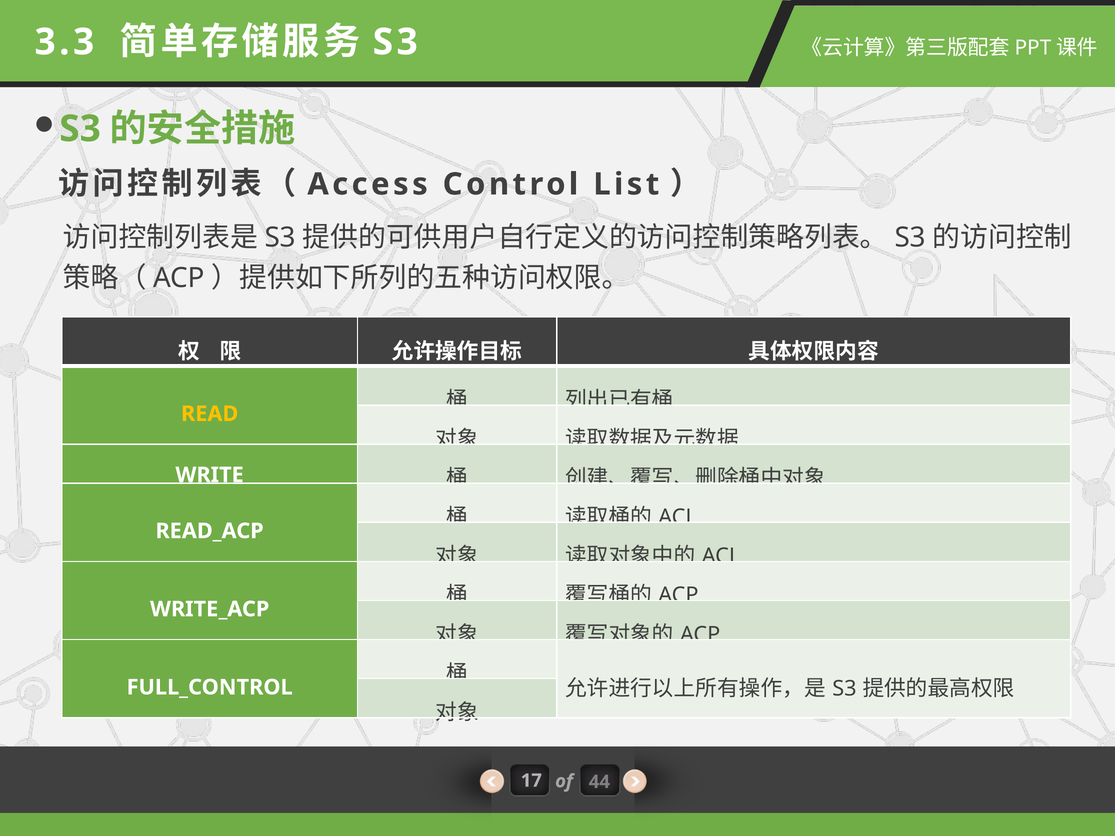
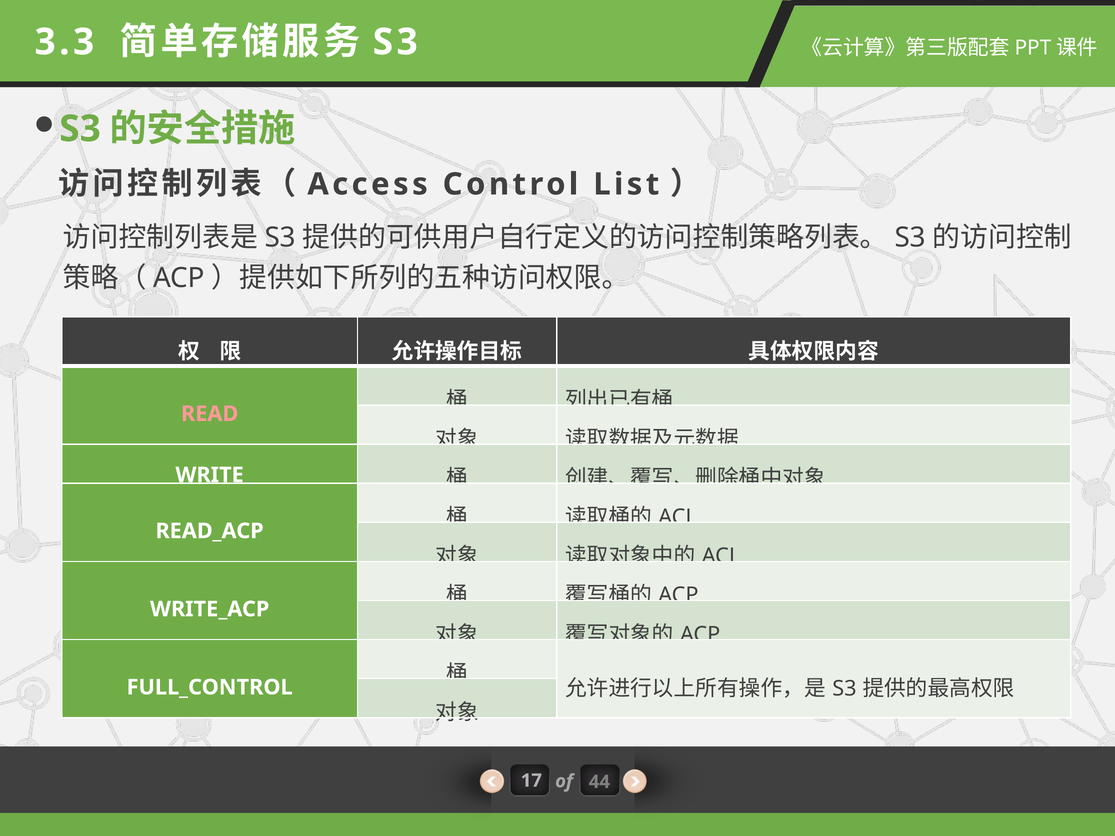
READ colour: yellow -> pink
